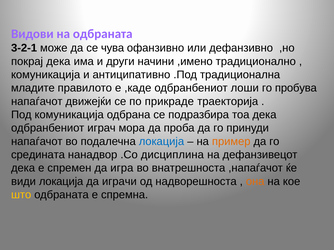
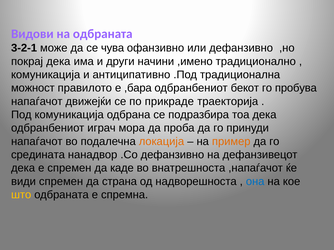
младите: младите -> можност
,каде: ,каде -> ,бара
лоши: лоши -> бекот
локација at (161, 142) colour: blue -> orange
.Со дисциплина: дисциплина -> дефанзивно
игра: игра -> каде
види локација: локација -> спремен
играчи: играчи -> страна
она colour: orange -> blue
